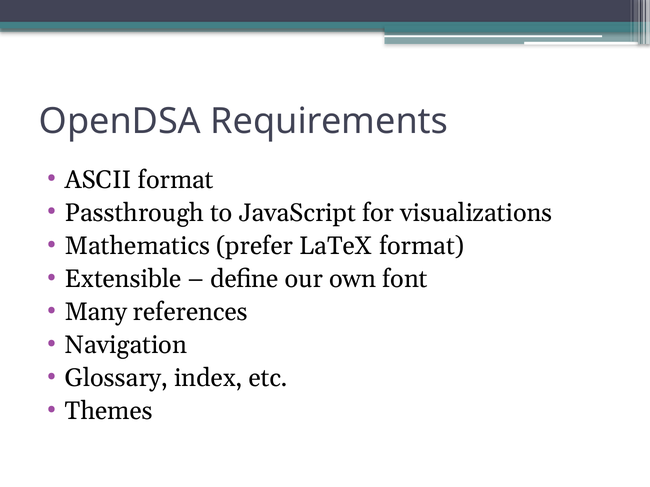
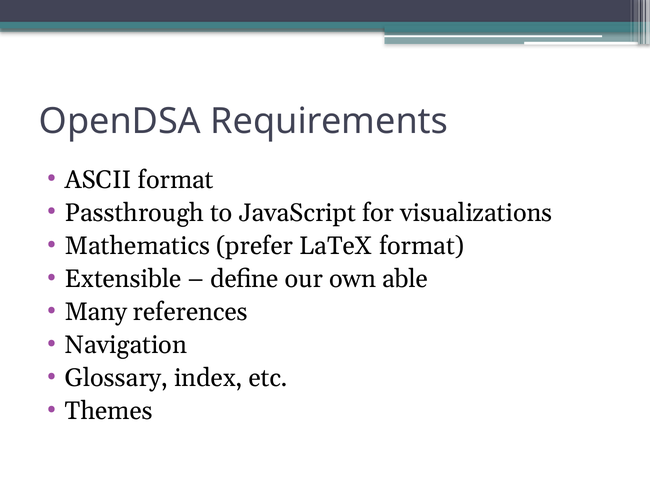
font: font -> able
